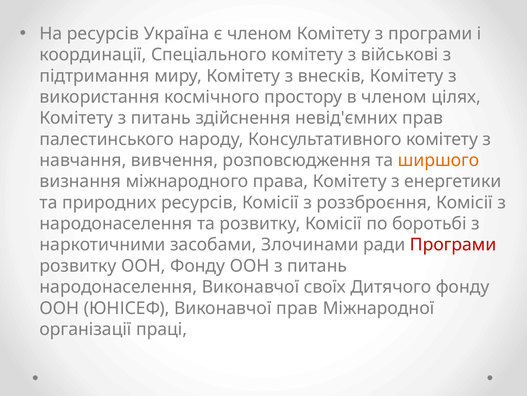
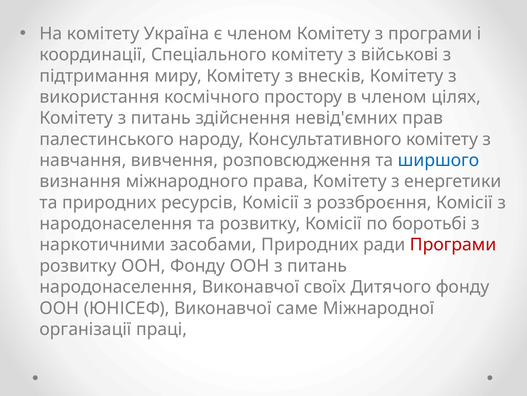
На ресурсів: ресурсів -> комітету
ширшого colour: orange -> blue
засобами Злочинами: Злочинами -> Природних
Виконавчої прав: прав -> саме
